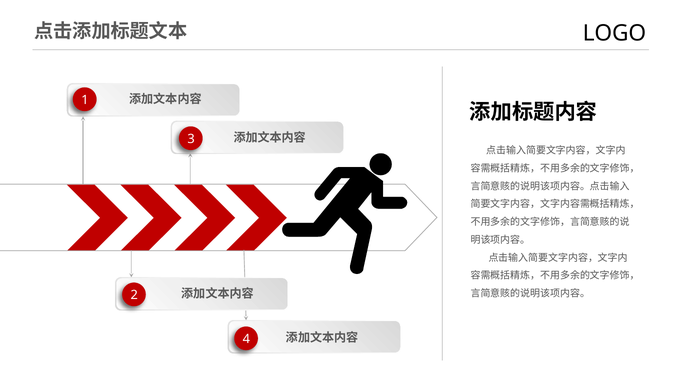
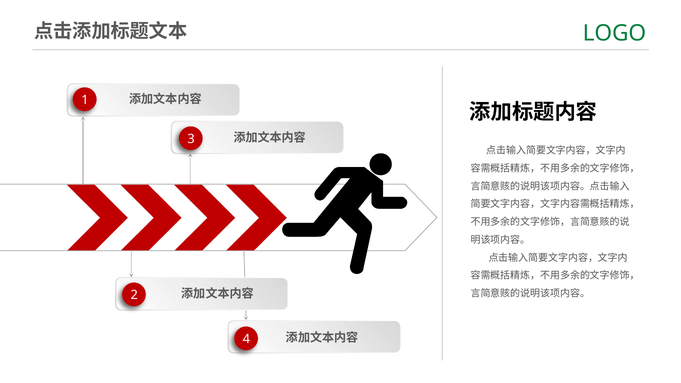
LOGO colour: black -> green
